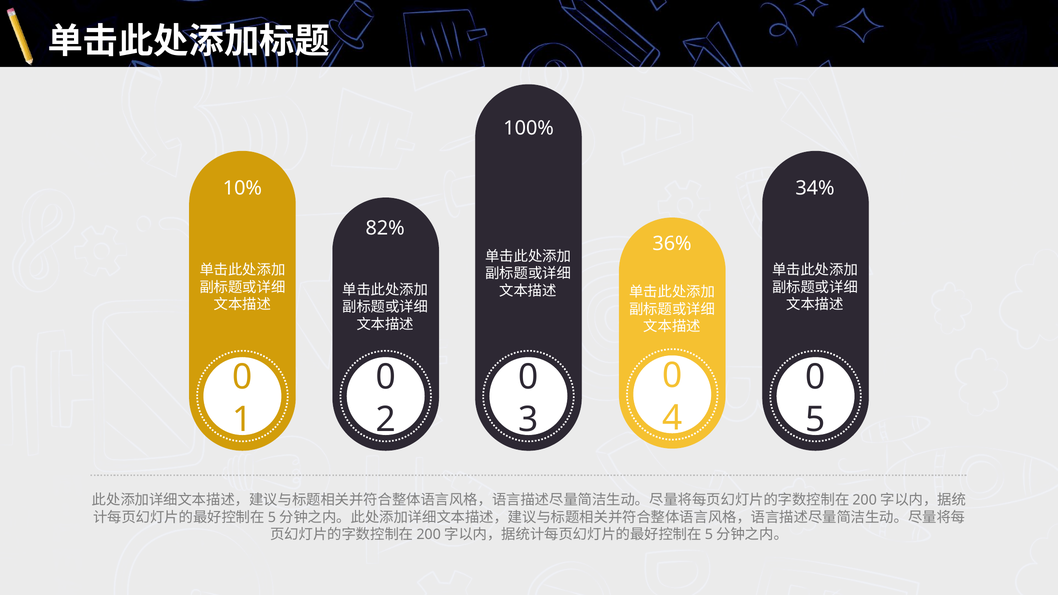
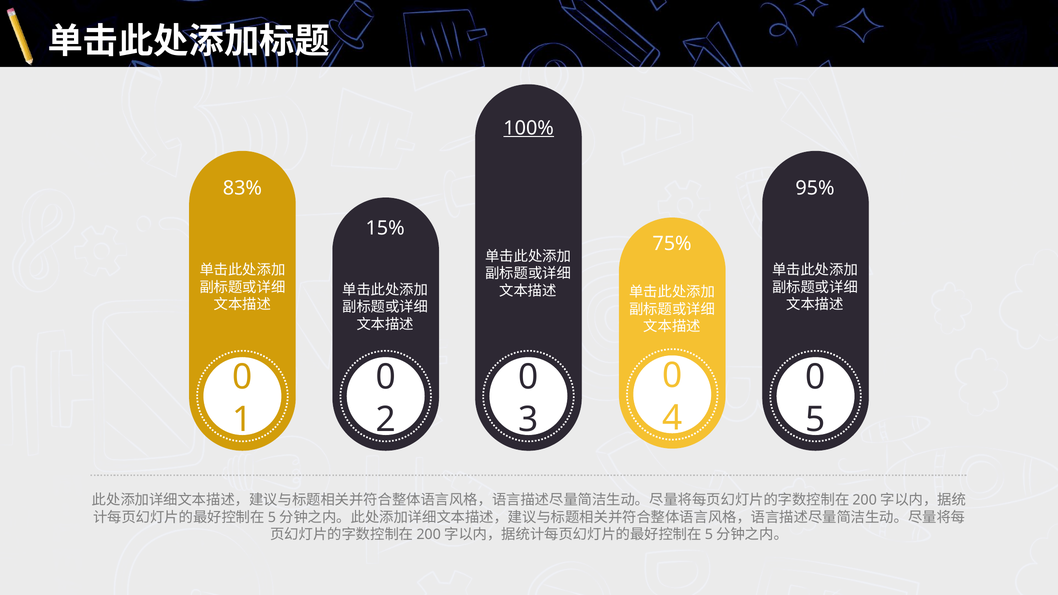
100% underline: none -> present
10%: 10% -> 83%
34%: 34% -> 95%
82%: 82% -> 15%
36%: 36% -> 75%
